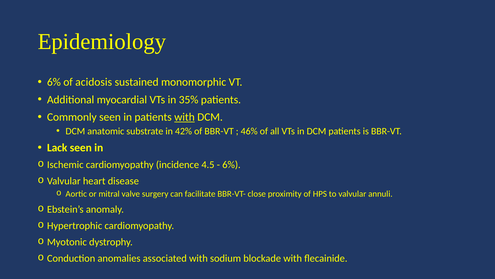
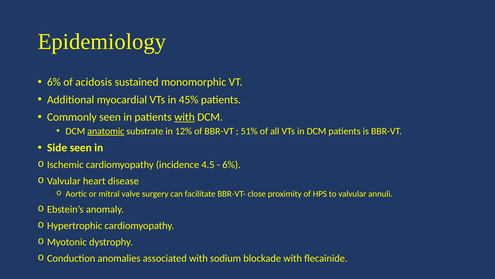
35%: 35% -> 45%
anatomic underline: none -> present
42%: 42% -> 12%
46%: 46% -> 51%
Lack: Lack -> Side
